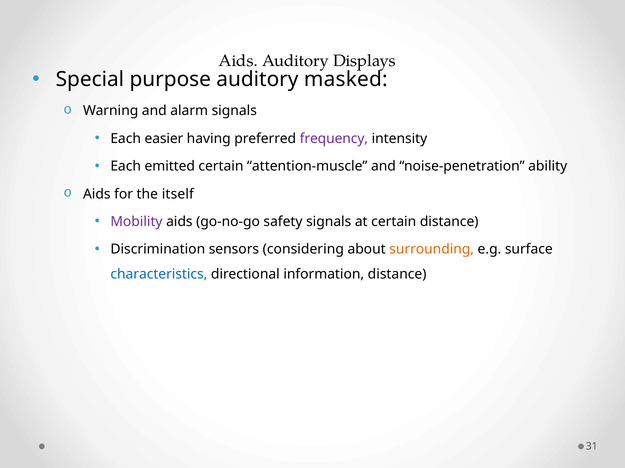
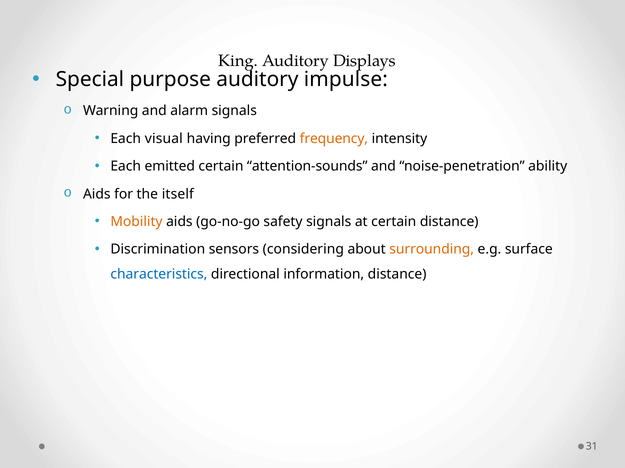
Aids at (238, 61): Aids -> King
masked: masked -> impulse
easier: easier -> visual
frequency colour: purple -> orange
attention-muscle: attention-muscle -> attention-sounds
Mobility colour: purple -> orange
